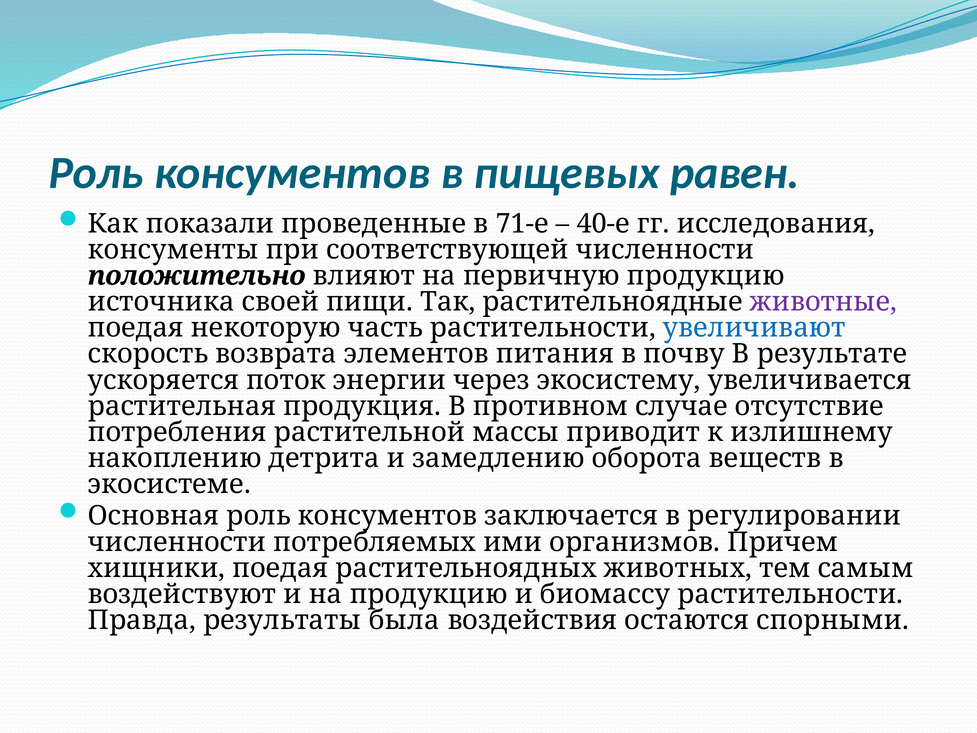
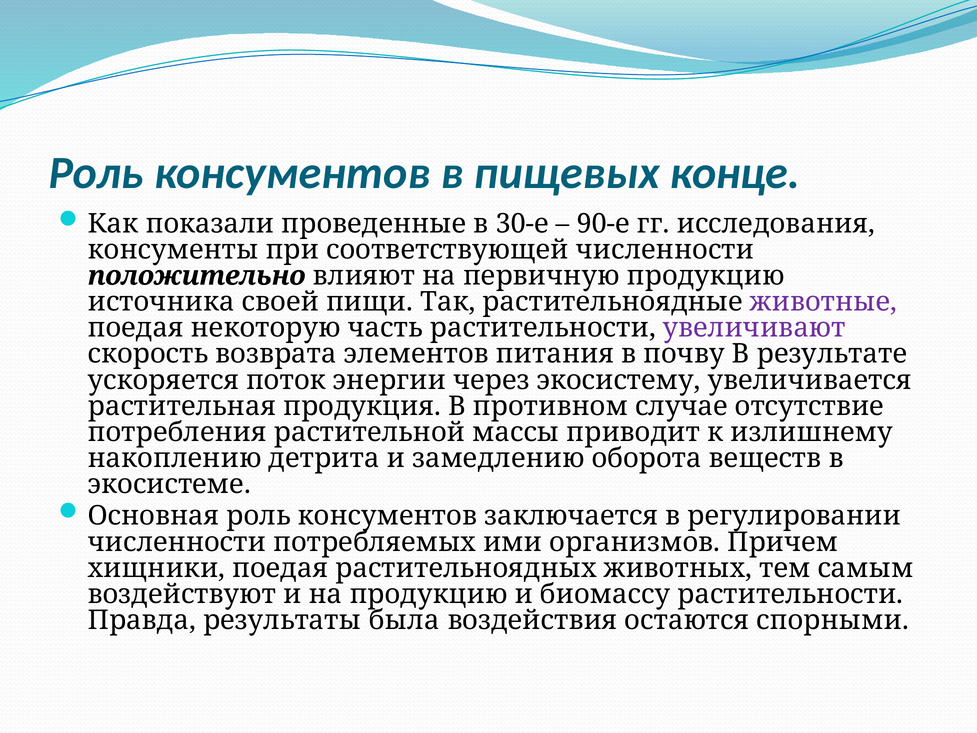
равен: равен -> конце
71-е: 71-е -> 30-е
40-е: 40-е -> 90-е
увеличивают colour: blue -> purple
